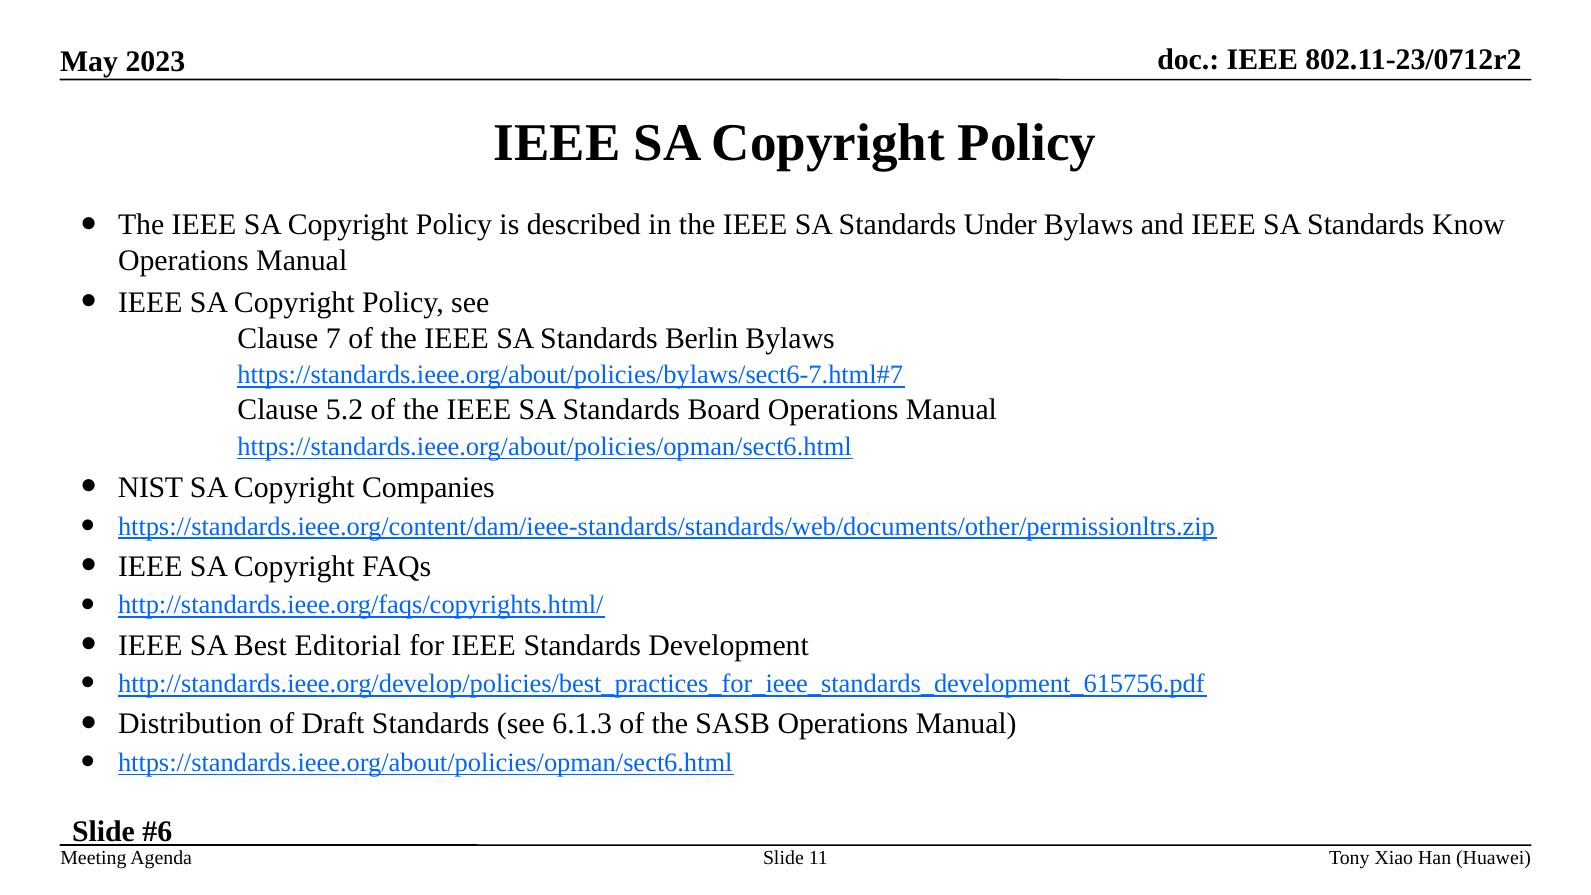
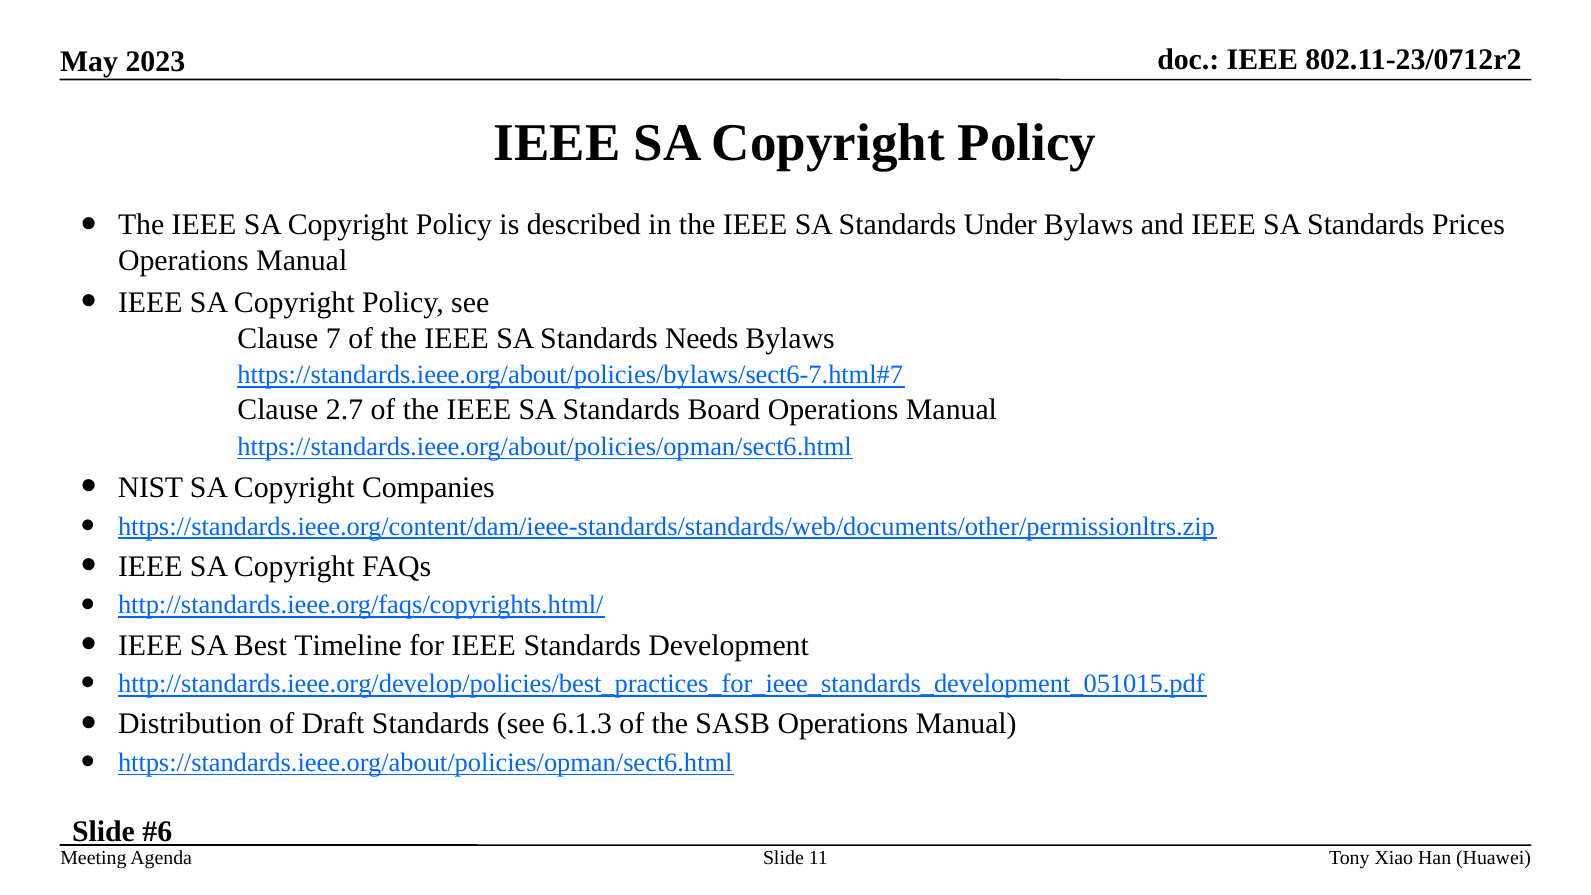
Know: Know -> Prices
Berlin: Berlin -> Needs
5.2: 5.2 -> 2.7
Editorial: Editorial -> Timeline
http://standards.ieee.org/develop/policies/best_practices_for_ieee_standards_development_615756.pdf: http://standards.ieee.org/develop/policies/best_practices_for_ieee_standards_development_615756.pdf -> http://standards.ieee.org/develop/policies/best_practices_for_ieee_standards_development_051015.pdf
